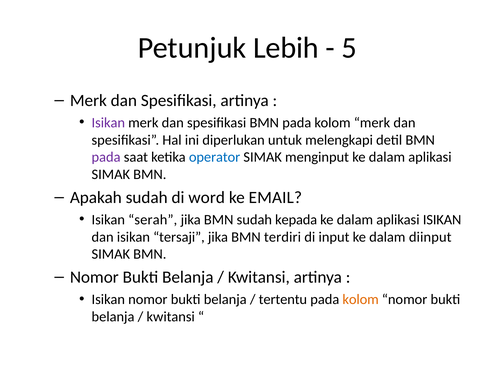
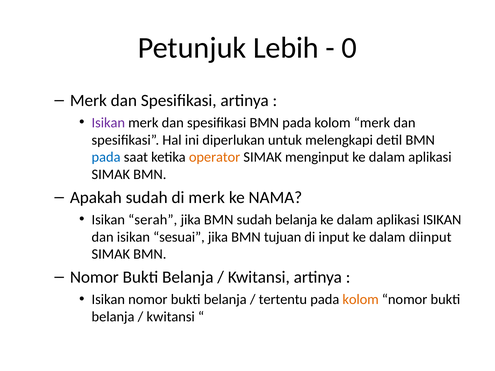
5: 5 -> 0
pada at (106, 157) colour: purple -> blue
operator colour: blue -> orange
di word: word -> merk
EMAIL: EMAIL -> NAMA
sudah kepada: kepada -> belanja
tersaji: tersaji -> sesuai
terdiri: terdiri -> tujuan
